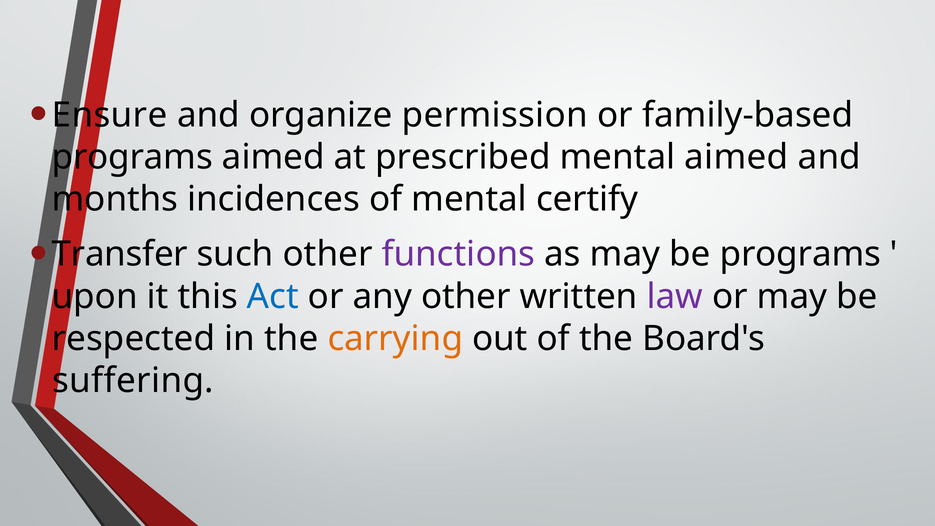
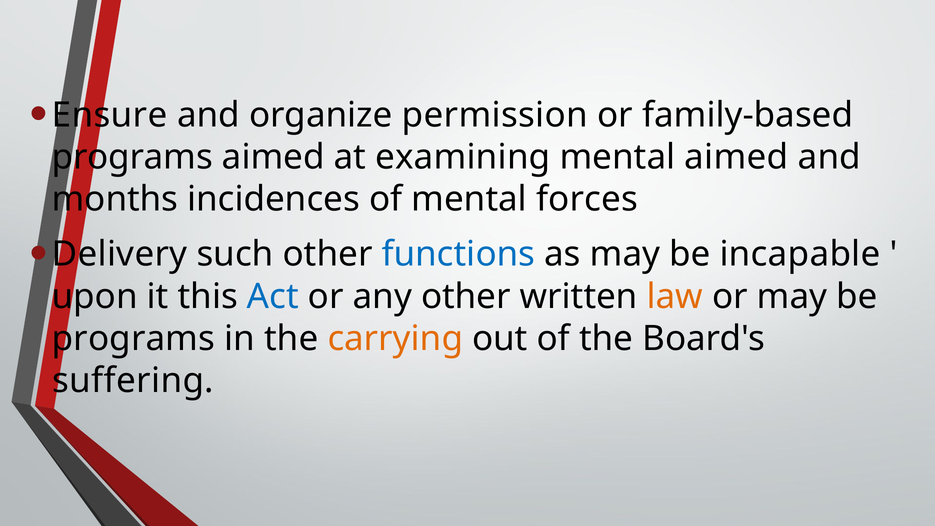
prescribed: prescribed -> examining
certify: certify -> forces
Transfer: Transfer -> Delivery
functions colour: purple -> blue
be programs: programs -> incapable
law colour: purple -> orange
respected at (134, 338): respected -> programs
